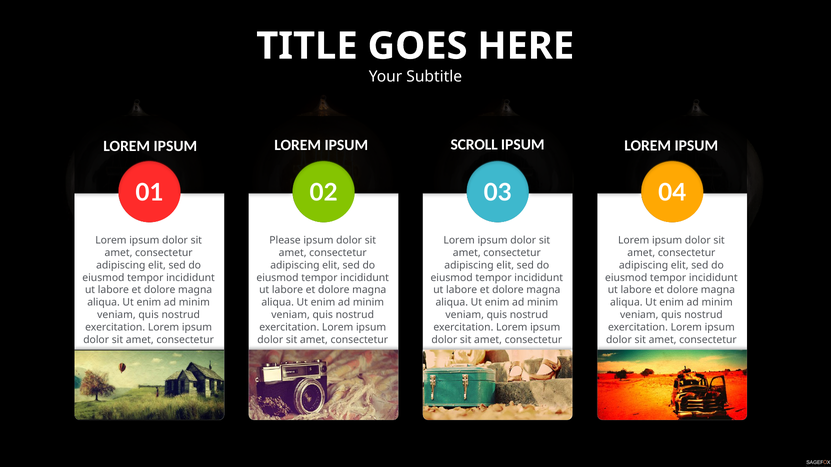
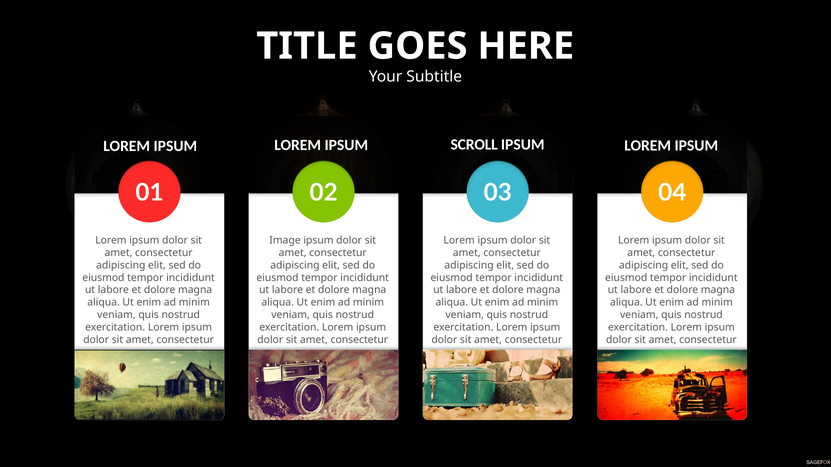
Please: Please -> Image
